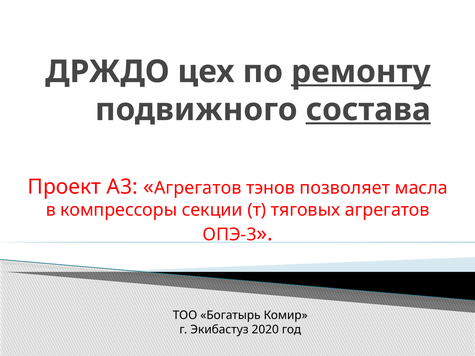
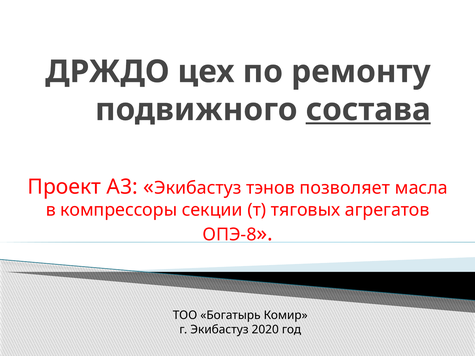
ремонту underline: present -> none
Агрегатов at (198, 188): Агрегатов -> Экибастуз
ОПЭ-3: ОПЭ-3 -> ОПЭ-8
